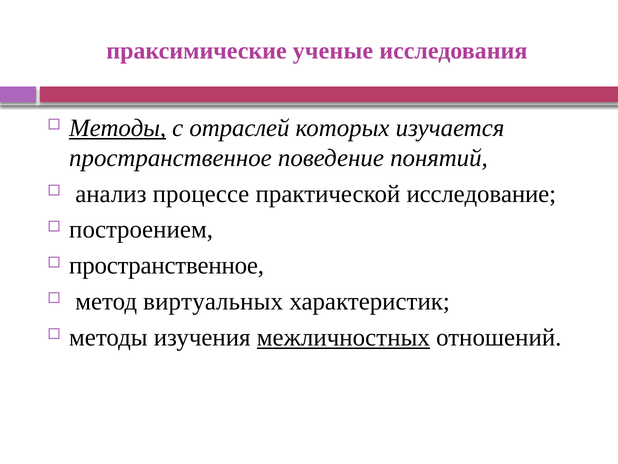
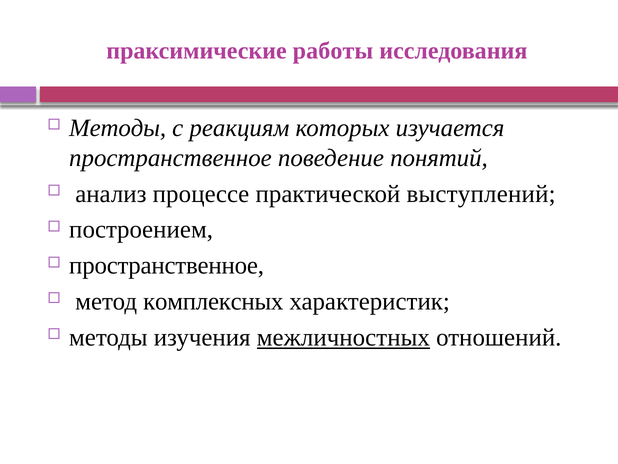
ученые: ученые -> работы
Методы at (118, 128) underline: present -> none
отраслей: отраслей -> реакциям
исследование: исследование -> выступлений
виртуальных: виртуальных -> комплексных
